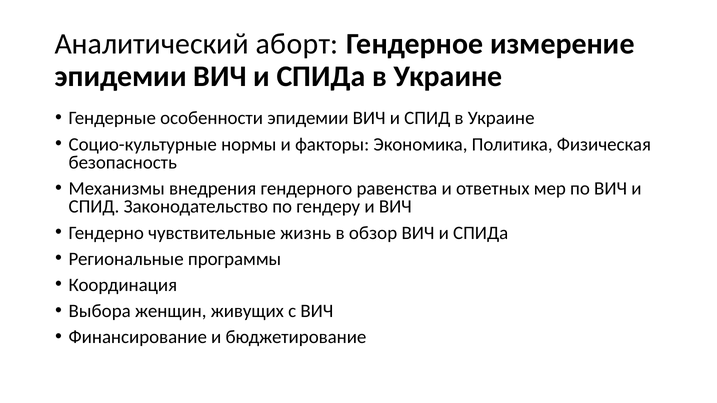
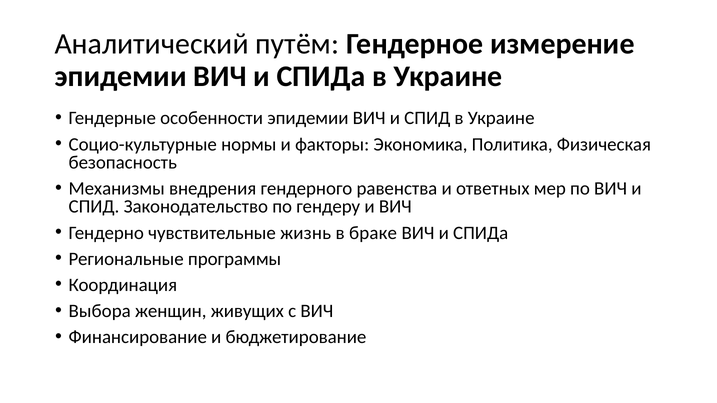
аборт: аборт -> путём
обзор: обзор -> браке
